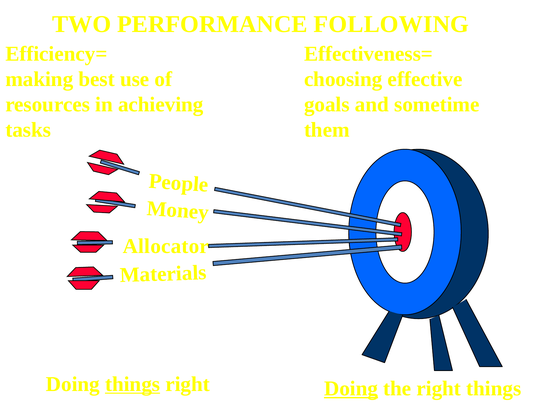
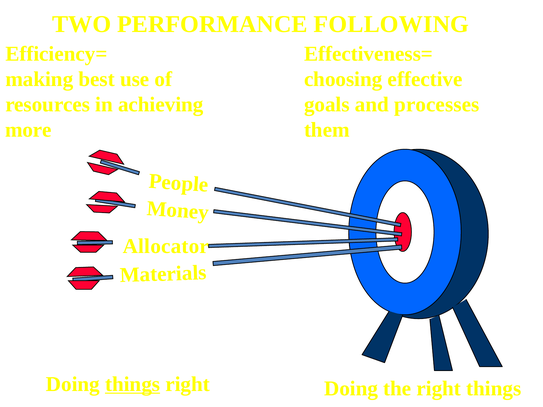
sometime: sometime -> processes
tasks: tasks -> more
Doing at (351, 389) underline: present -> none
